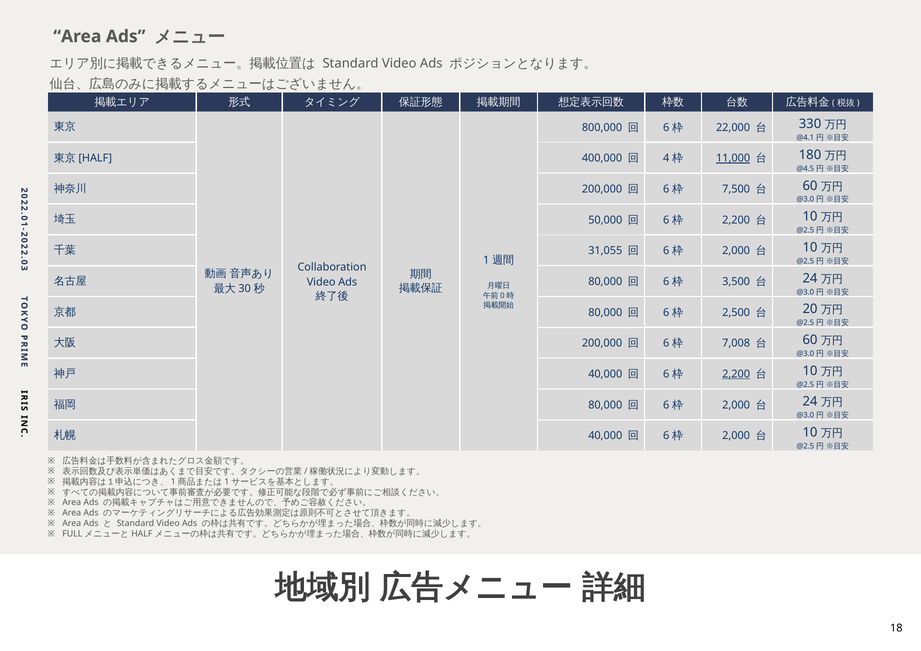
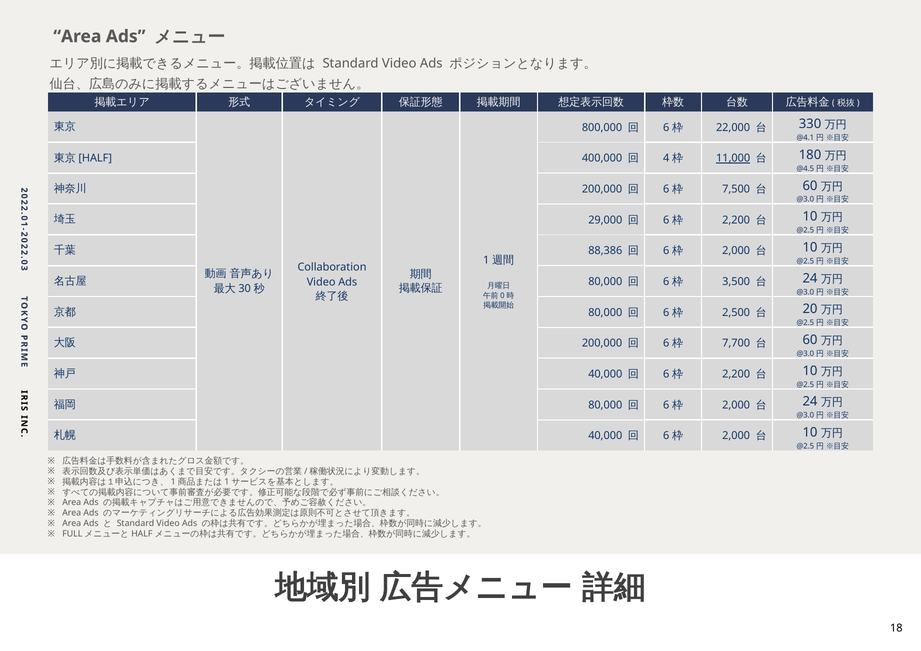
50,000: 50,000 -> 29,000
31,055: 31,055 -> 88,386
7,008: 7,008 -> 7,700
2,200 at (736, 374) underline: present -> none
